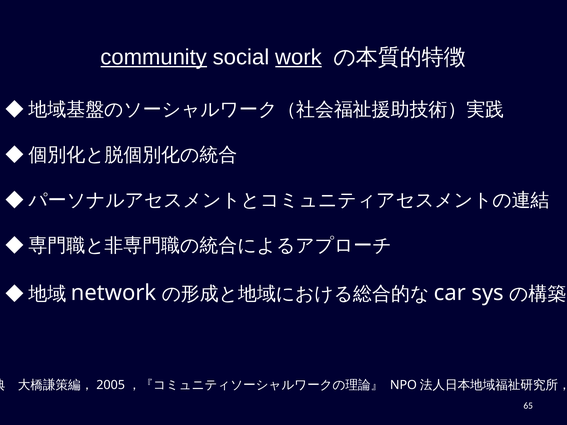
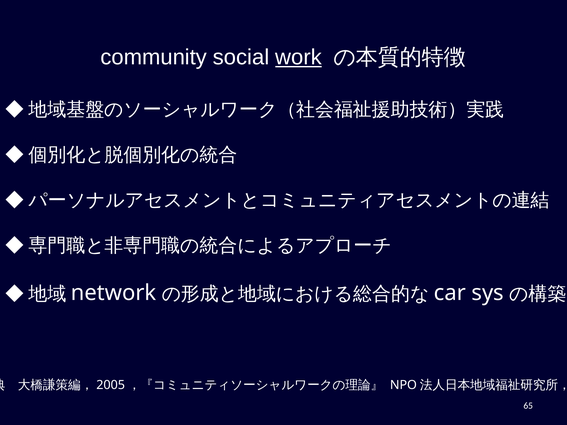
community underline: present -> none
